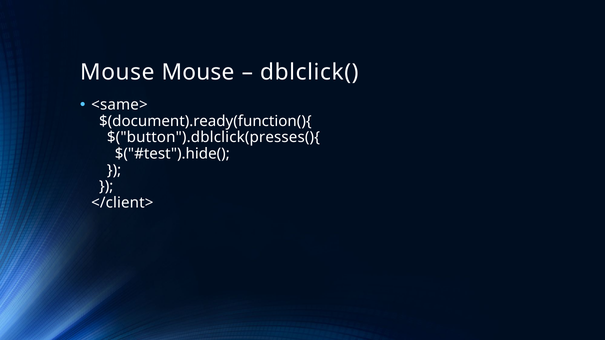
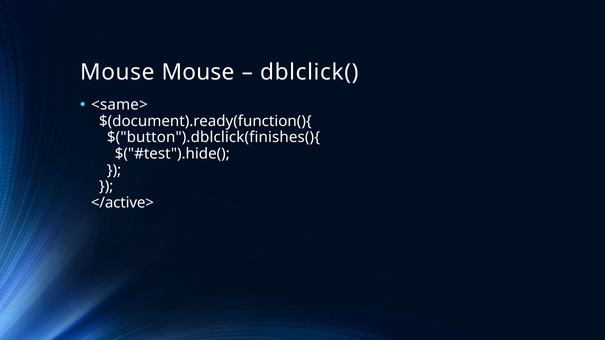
$("button").dblclick(presses(){: $("button").dblclick(presses(){ -> $("button").dblclick(finishes(){
</client>: </client> -> </active>
